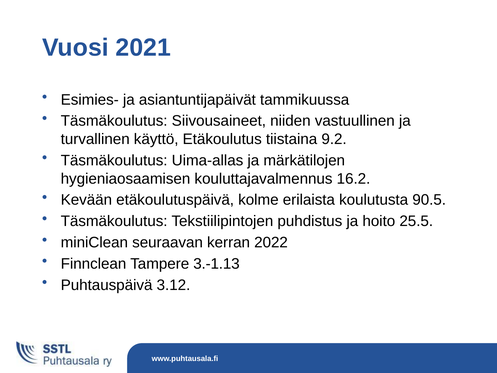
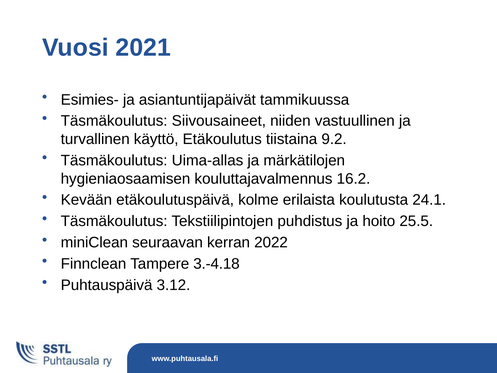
90.5: 90.5 -> 24.1
3.-1.13: 3.-1.13 -> 3.-4.18
